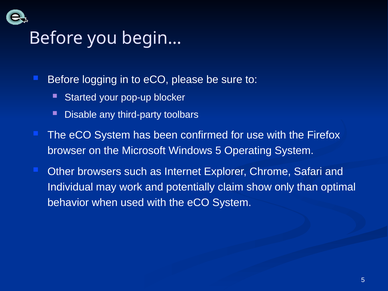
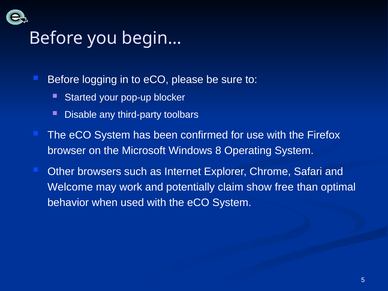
Windows 5: 5 -> 8
Individual: Individual -> Welcome
only: only -> free
